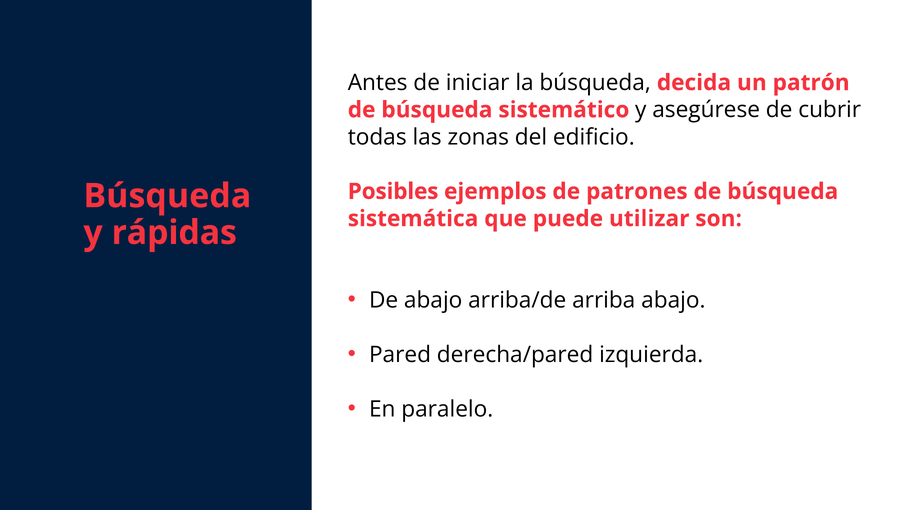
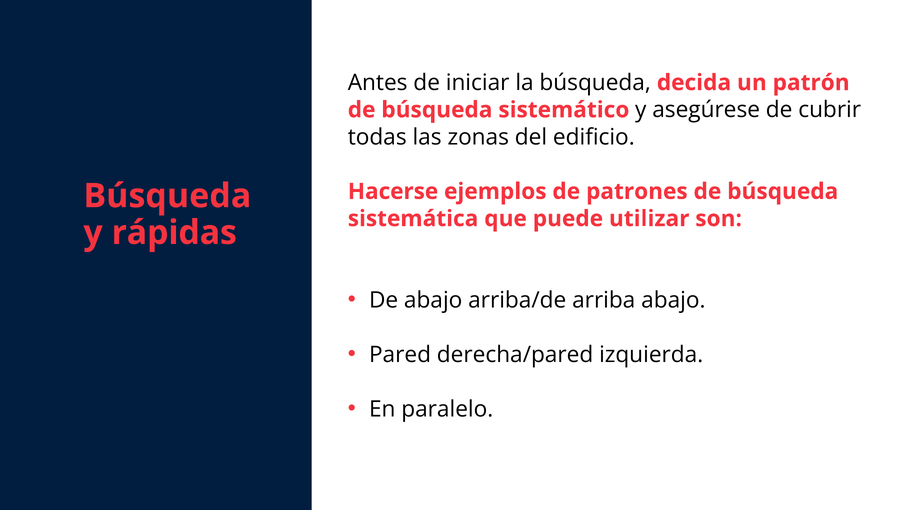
Posibles: Posibles -> Hacerse
